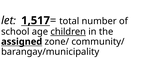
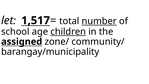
number underline: none -> present
